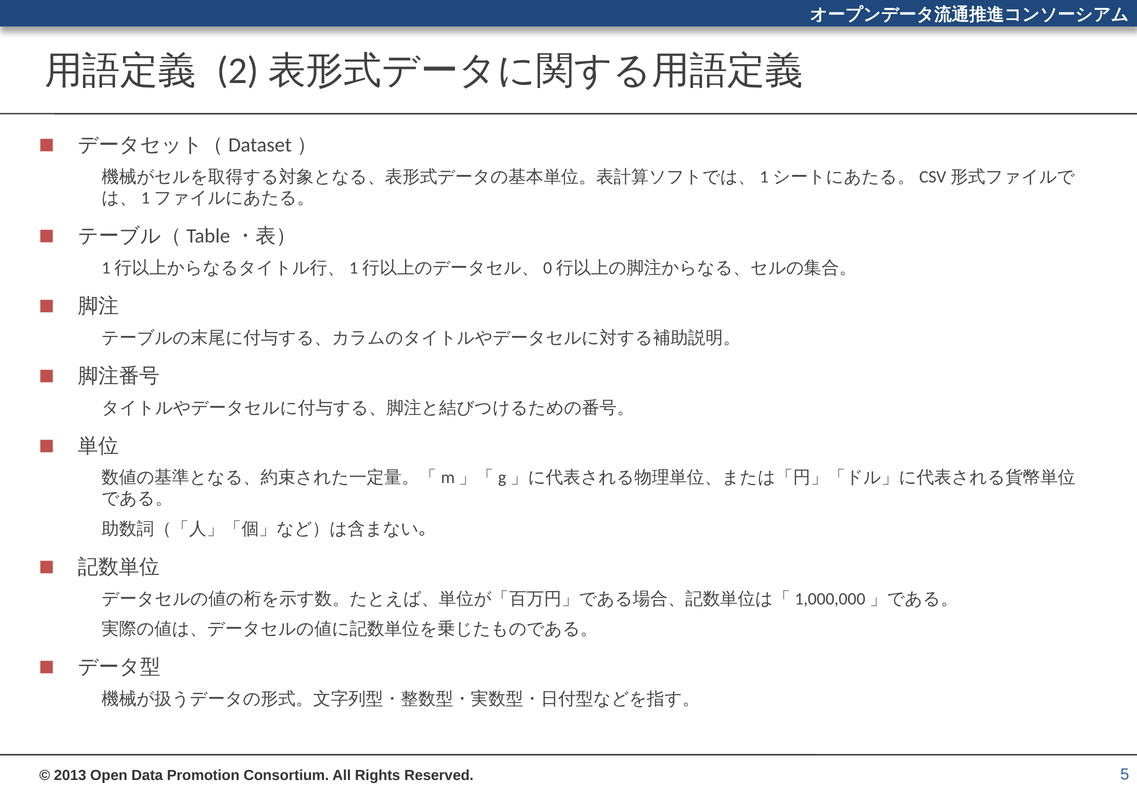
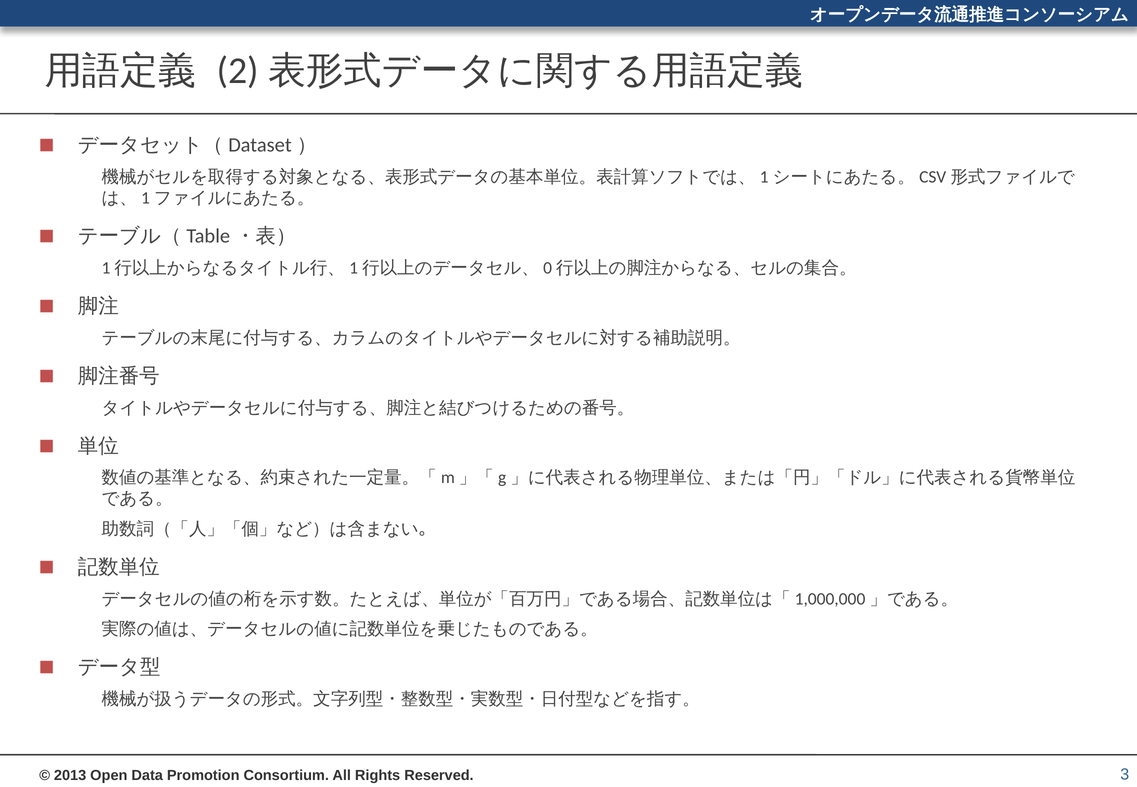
5: 5 -> 3
